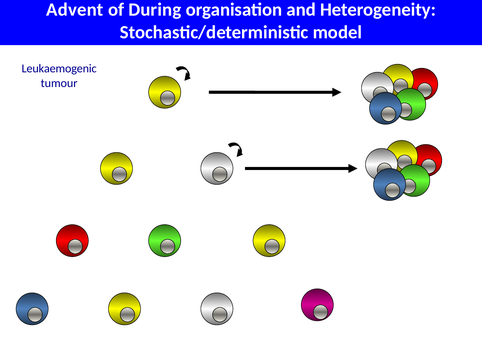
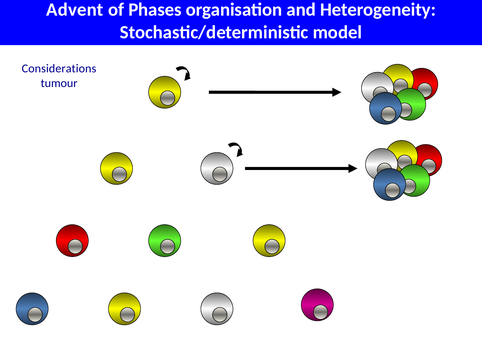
During: During -> Phases
Leukaemogenic: Leukaemogenic -> Considerations
